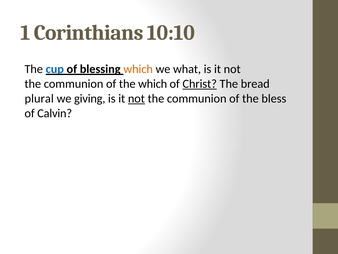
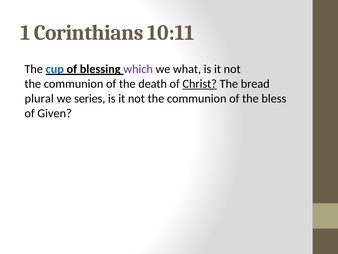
10:10: 10:10 -> 10:11
which at (138, 69) colour: orange -> purple
the which: which -> death
giving: giving -> series
not at (136, 98) underline: present -> none
Calvin: Calvin -> Given
